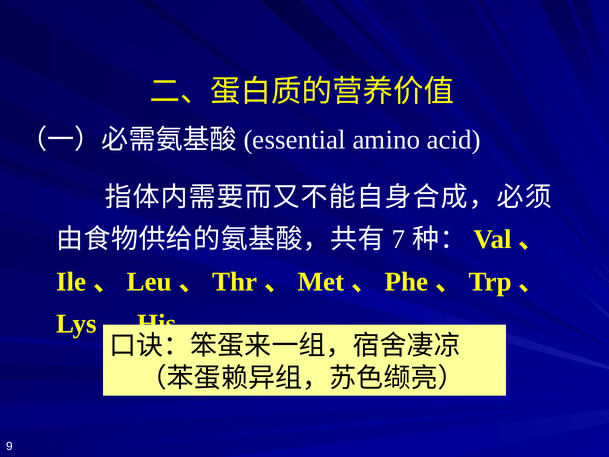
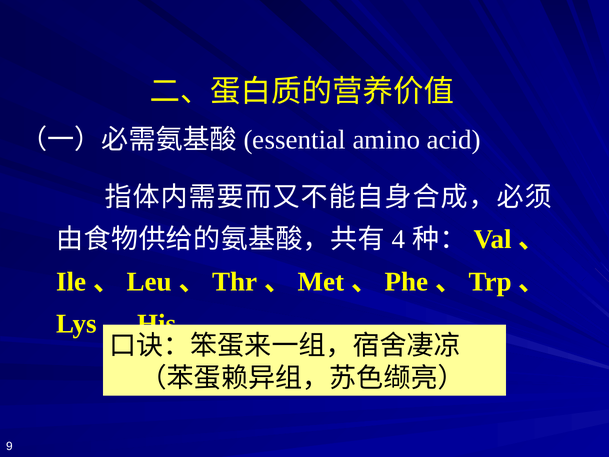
7: 7 -> 4
